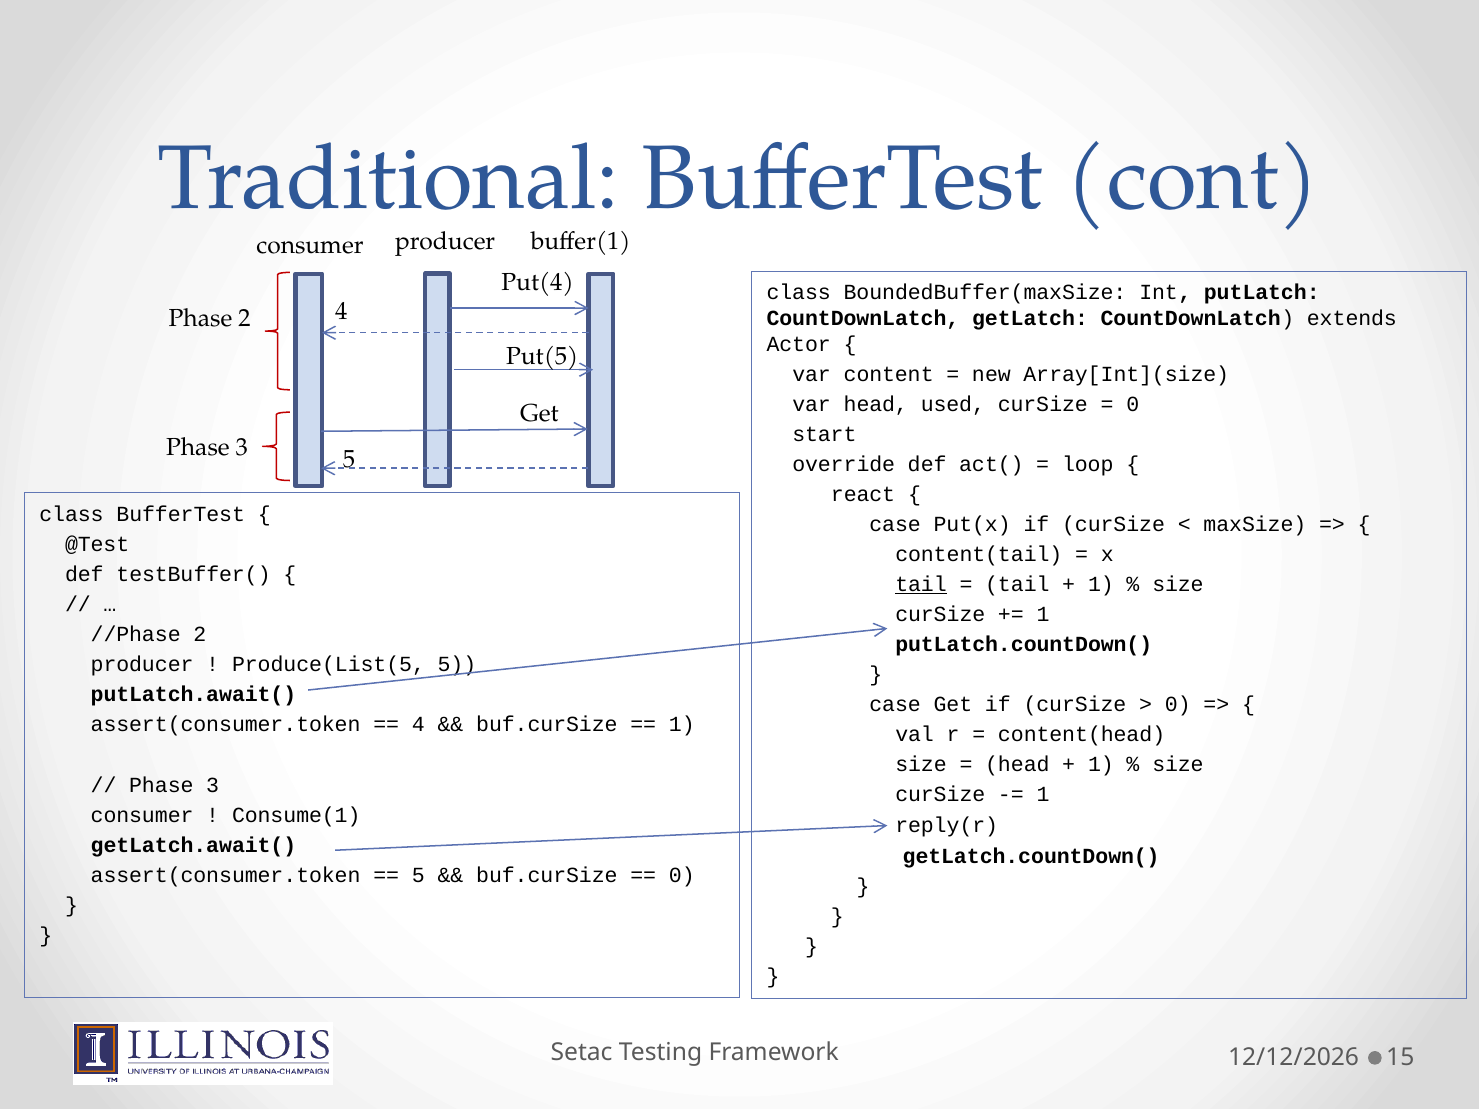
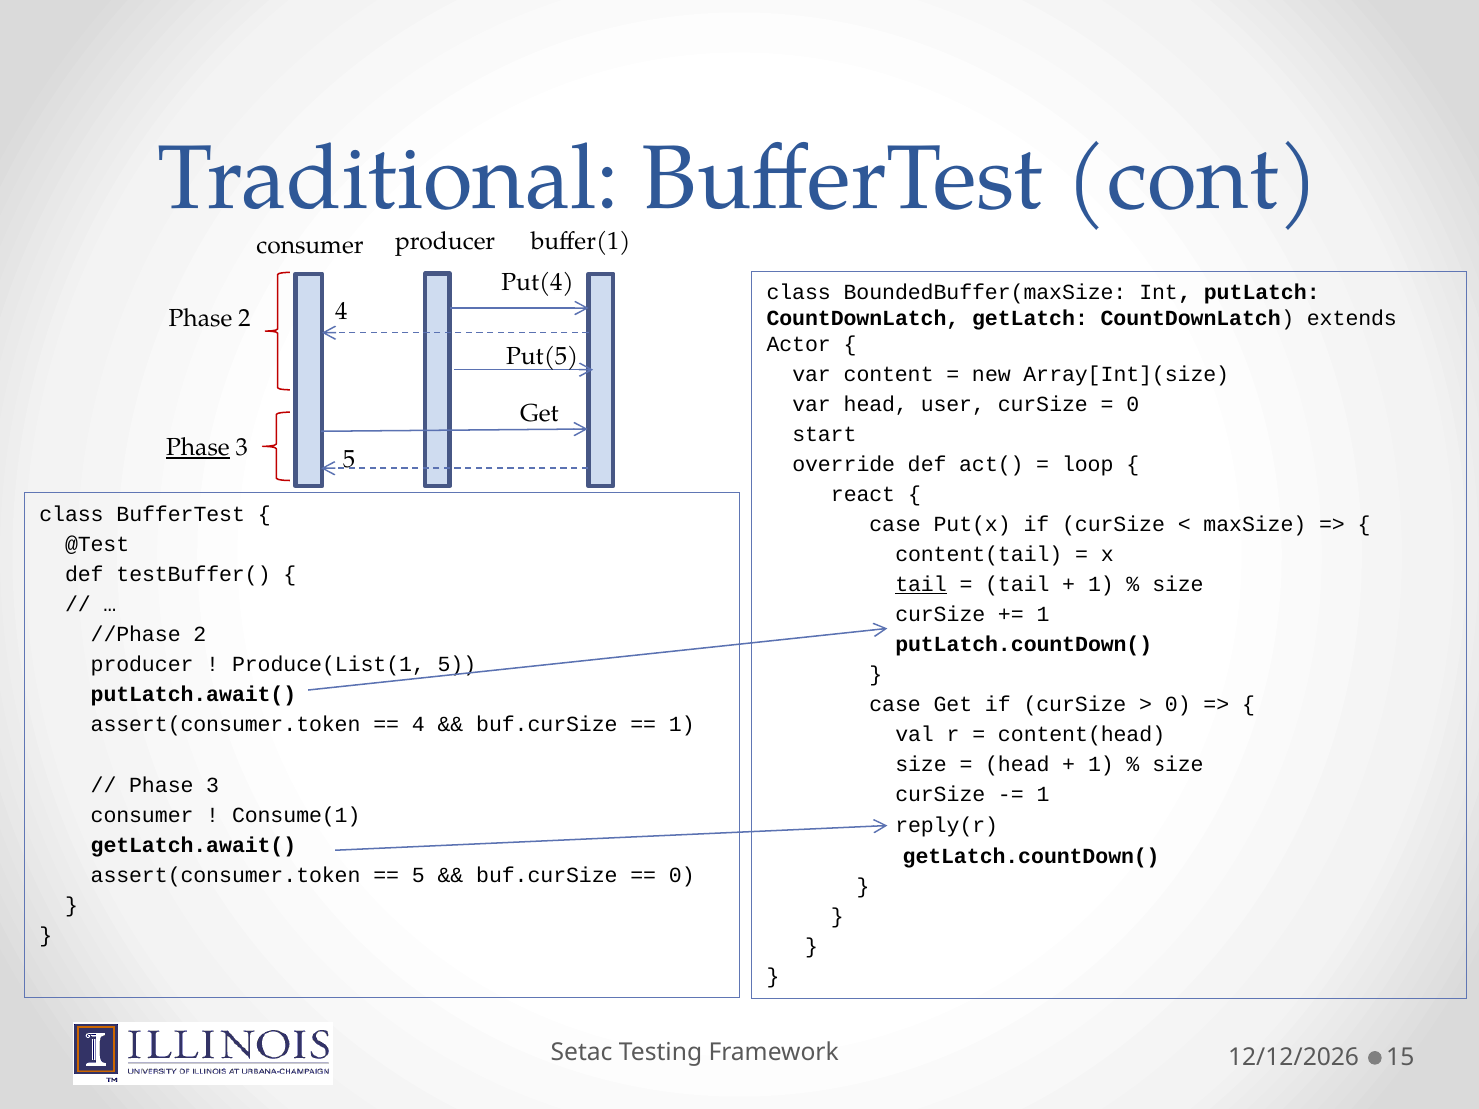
used: used -> user
Phase at (198, 447) underline: none -> present
Produce(List(5: Produce(List(5 -> Produce(List(1
